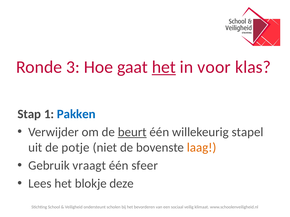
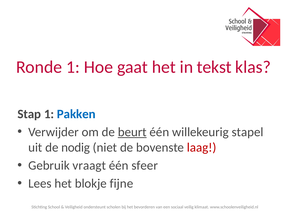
Ronde 3: 3 -> 1
het at (164, 67) underline: present -> none
voor: voor -> tekst
potje: potje -> nodig
laag colour: orange -> red
deze: deze -> fijne
